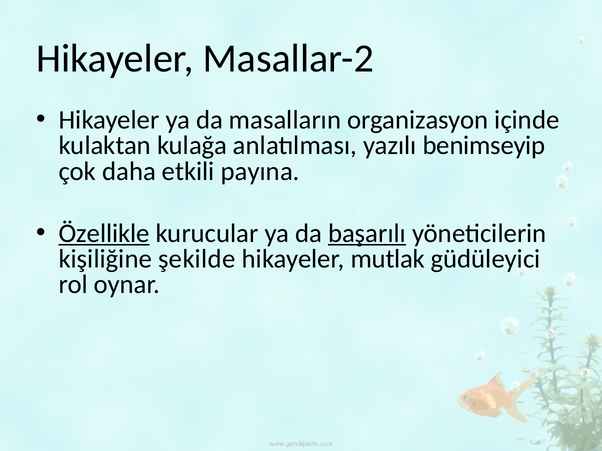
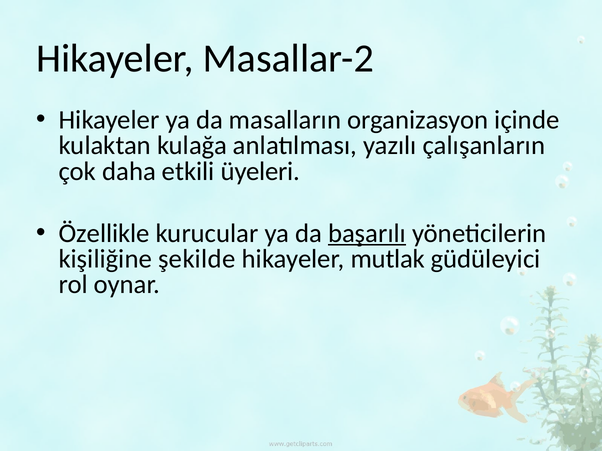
benimseyip: benimseyip -> çalışanların
payına: payına -> üyeleri
Özellikle underline: present -> none
